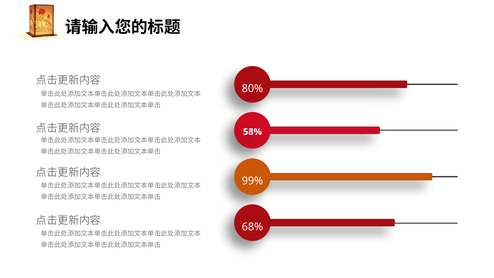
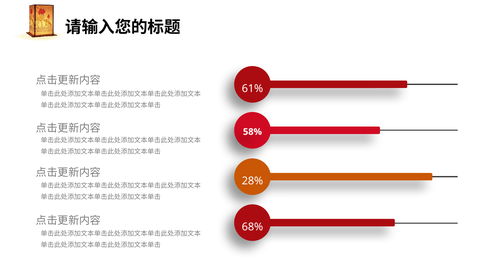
80%: 80% -> 61%
99%: 99% -> 28%
